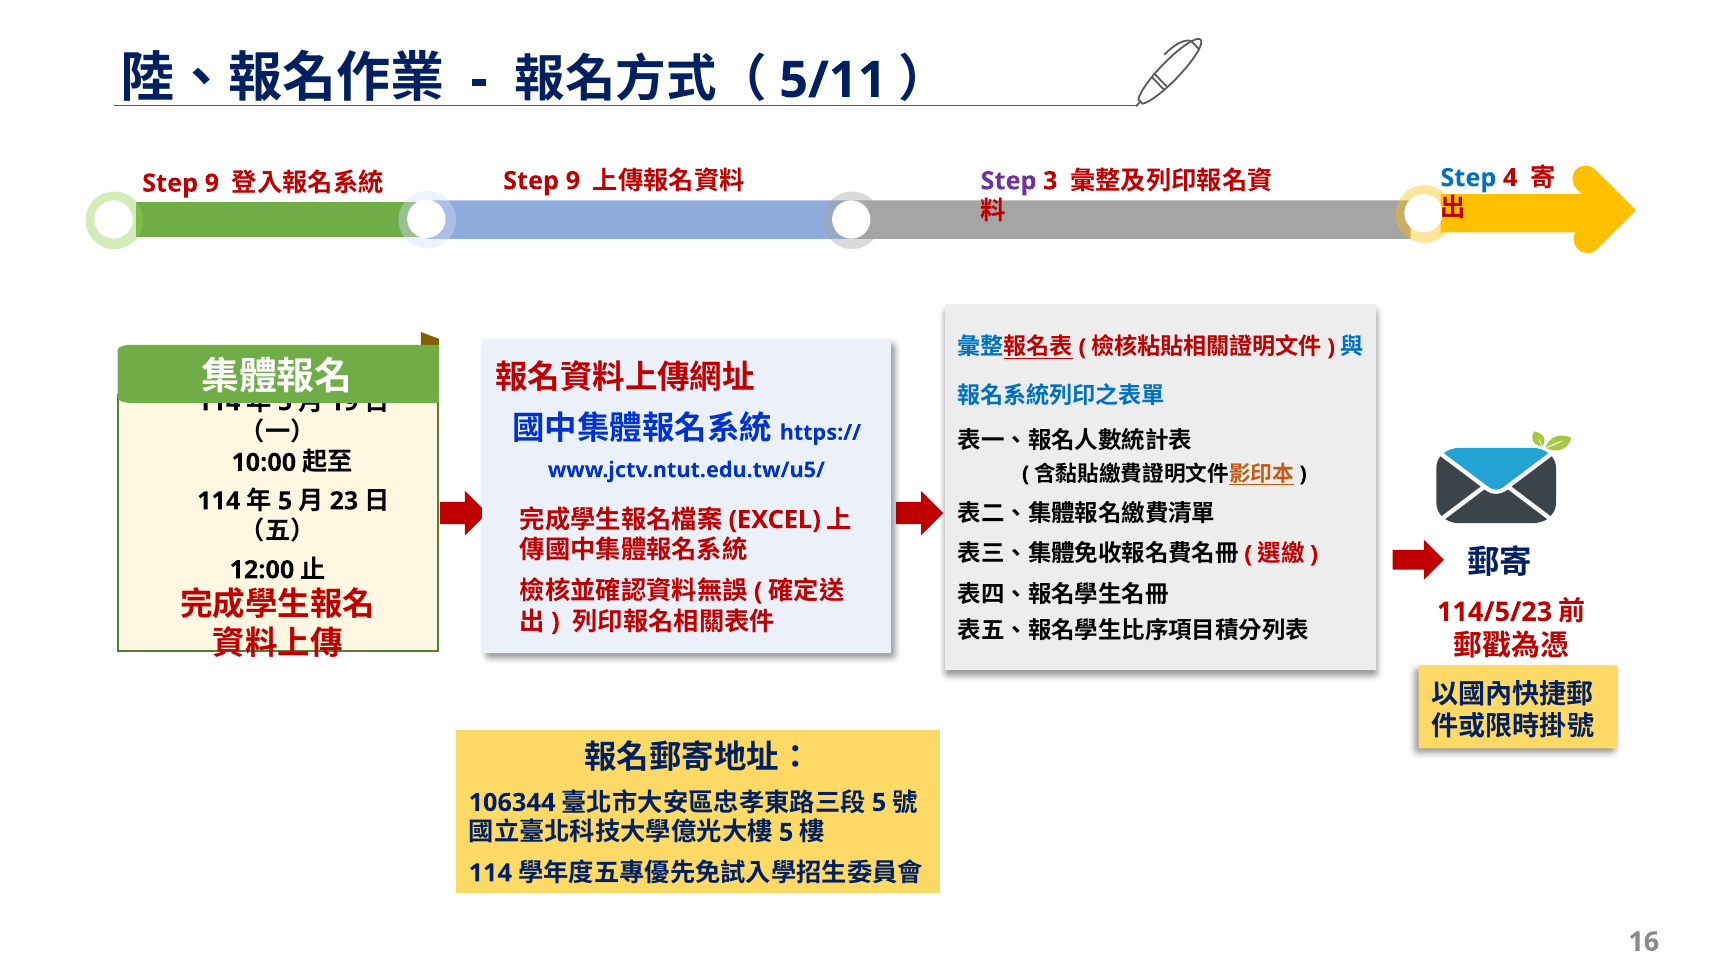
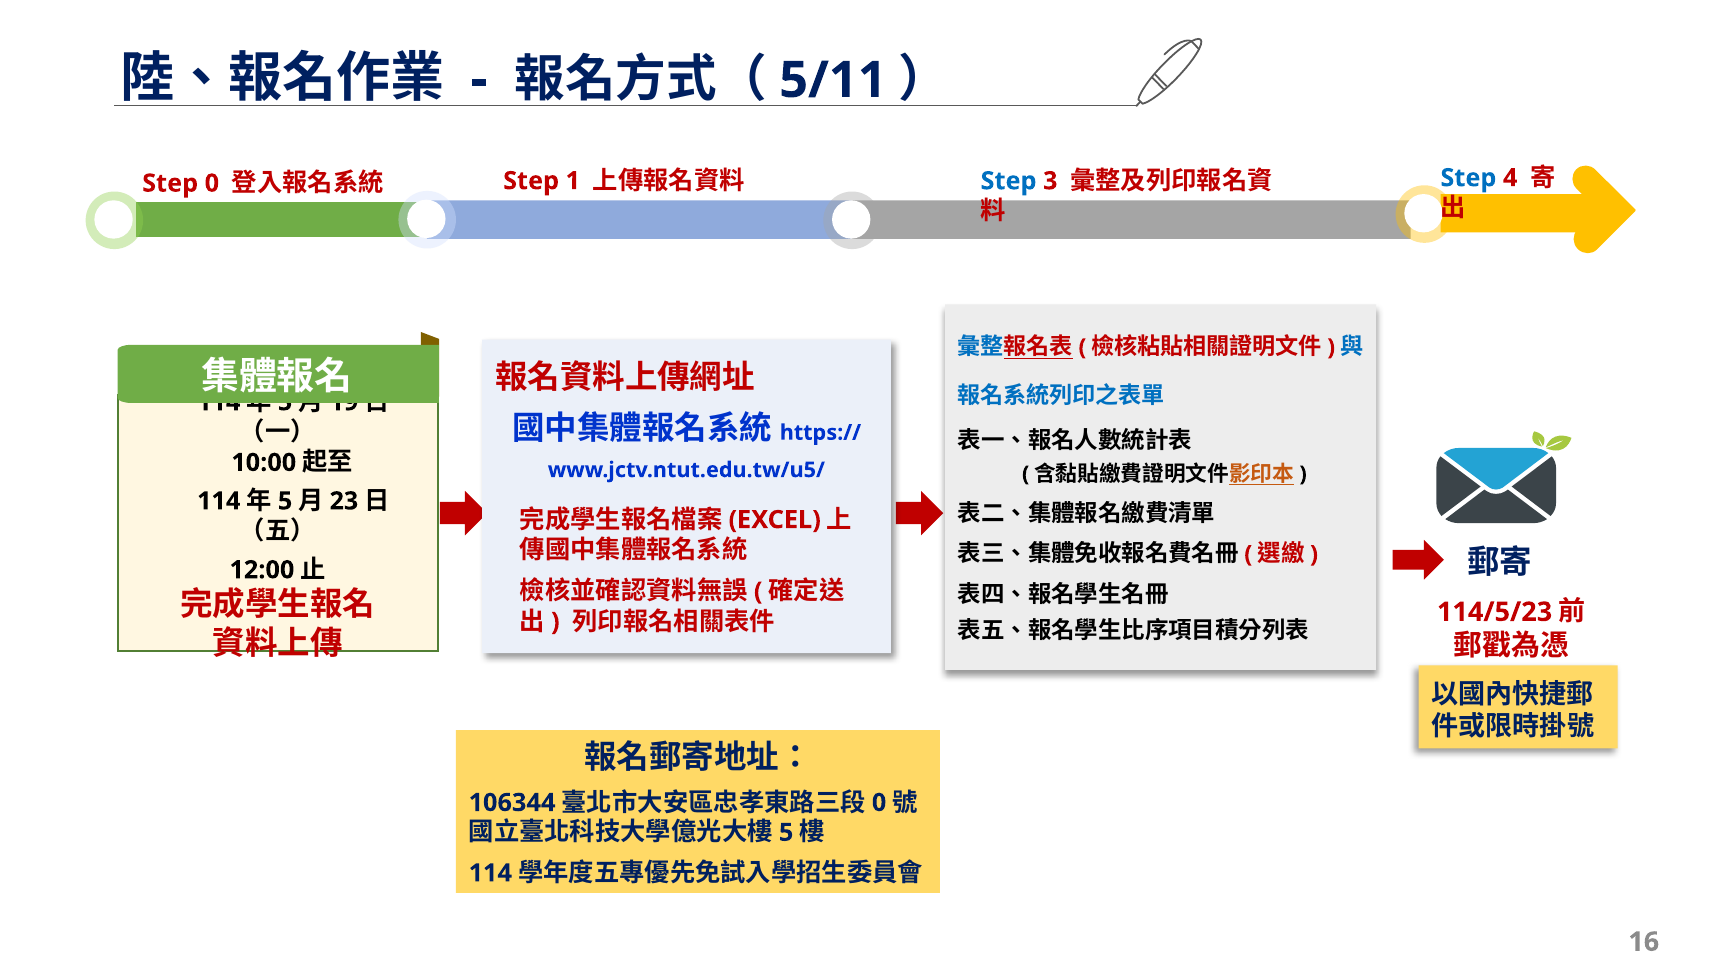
9 at (212, 183): 9 -> 0
9 at (573, 181): 9 -> 1
Step at (1009, 181) colour: purple -> blue
5 at (879, 803): 5 -> 0
